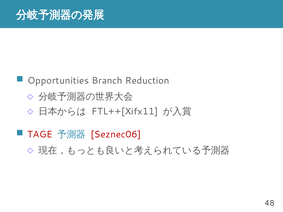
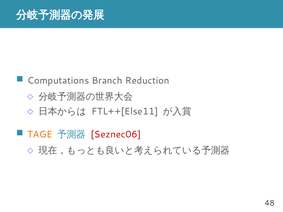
Opportunities: Opportunities -> Computations
FTL++[Xifx11: FTL++[Xifx11 -> FTL++[Else11
TAGE colour: red -> orange
